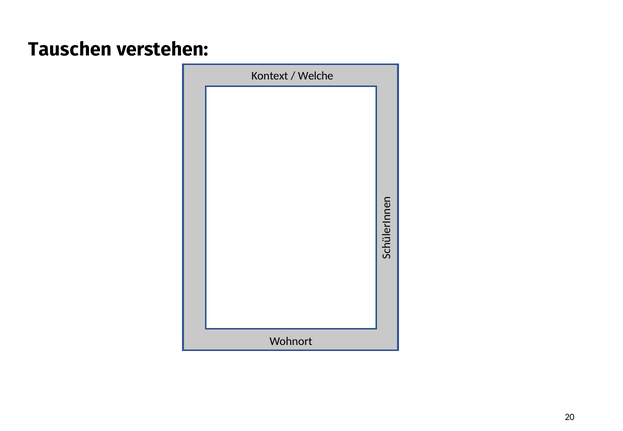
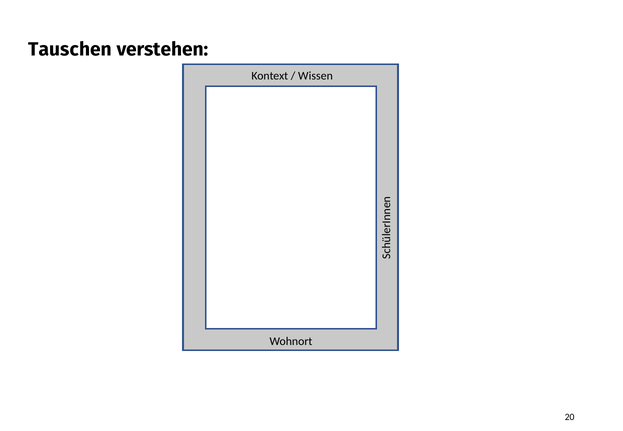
Welche: Welche -> Wissen
